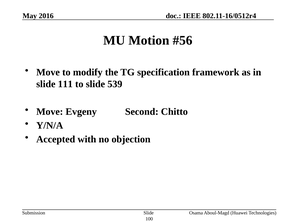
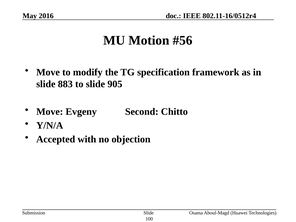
111: 111 -> 883
539: 539 -> 905
